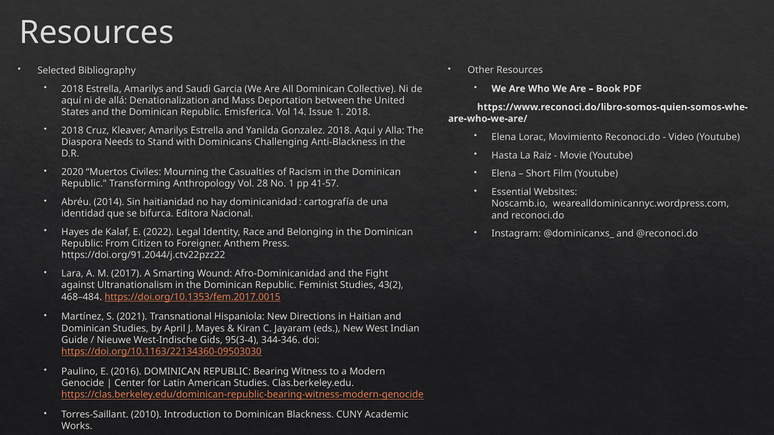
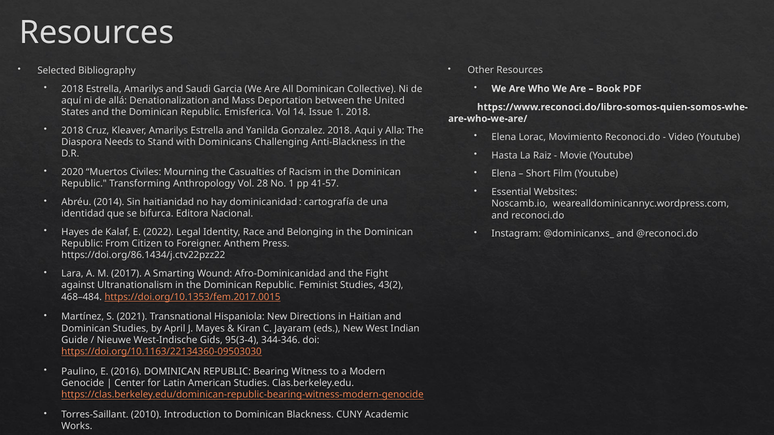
https://doi.org/91.2044/j.ctv22pzz22: https://doi.org/91.2044/j.ctv22pzz22 -> https://doi.org/86.1434/j.ctv22pzz22
